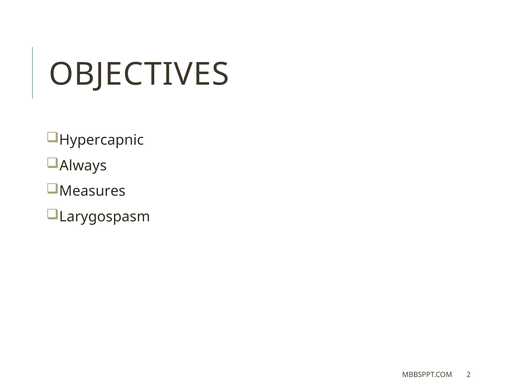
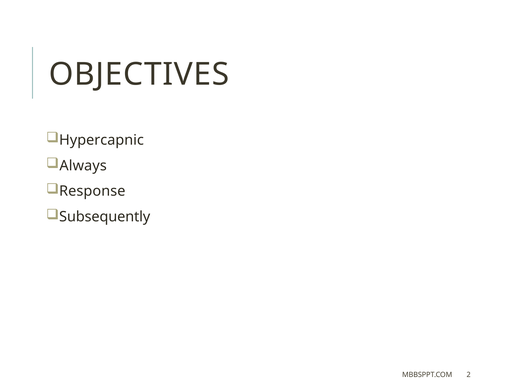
Measures: Measures -> Response
Larygospasm: Larygospasm -> Subsequently
